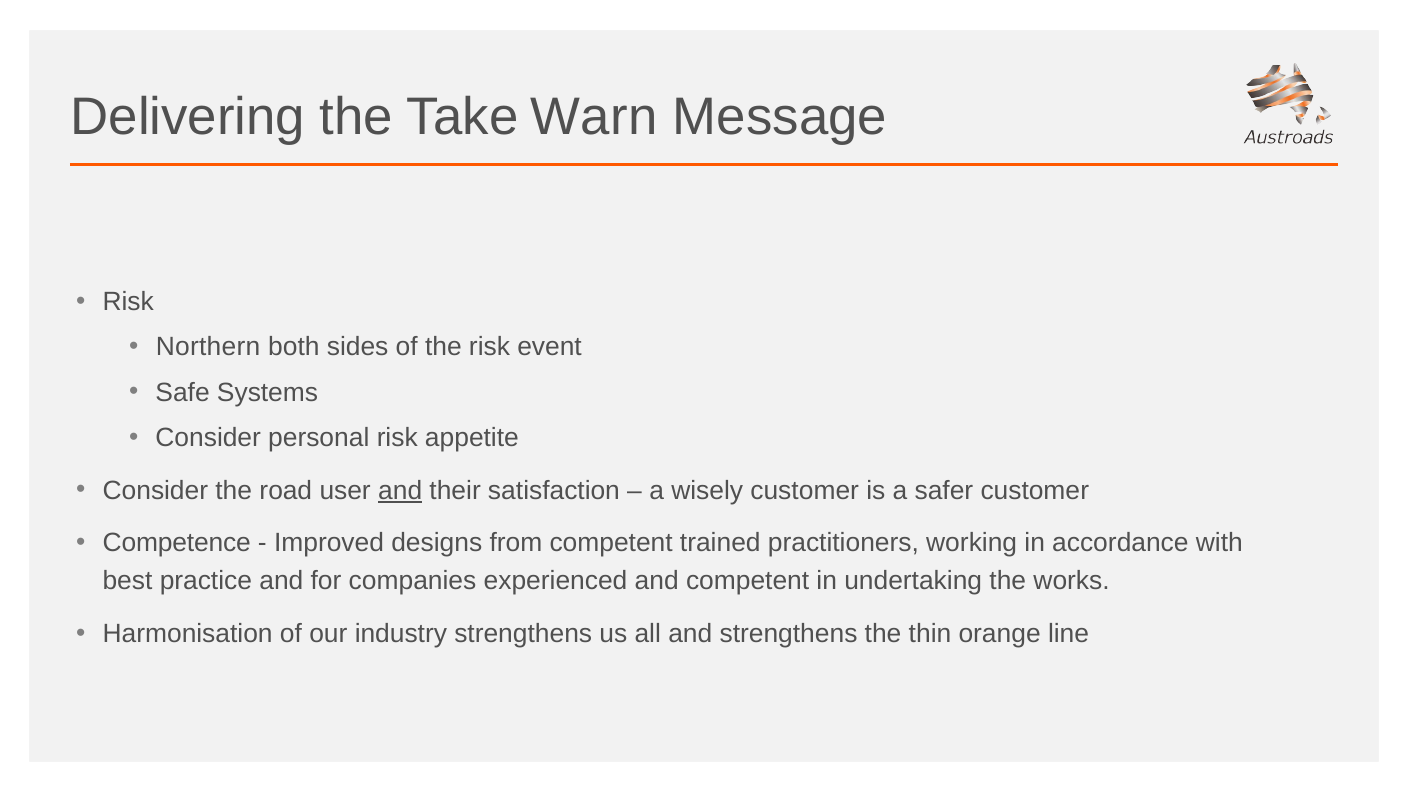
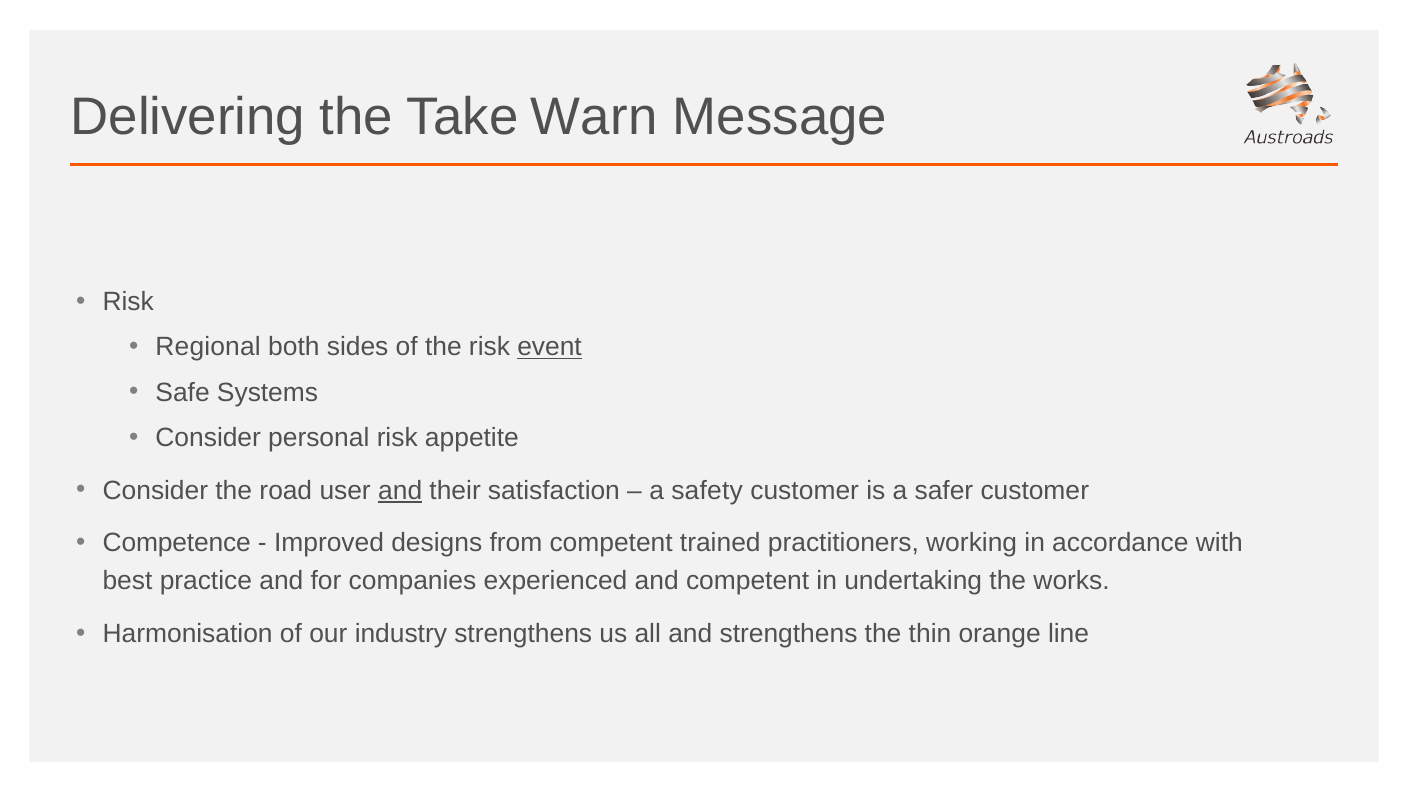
Northern: Northern -> Regional
event underline: none -> present
wisely: wisely -> safety
